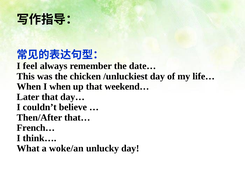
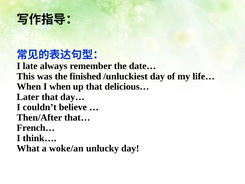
feel: feel -> late
chicken: chicken -> finished
weekend…: weekend… -> delicious…
